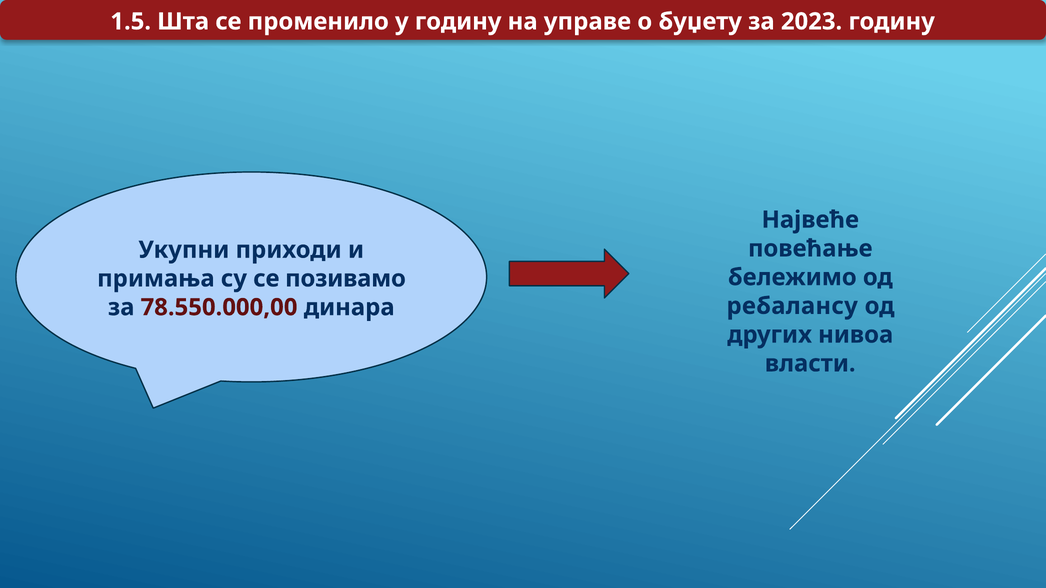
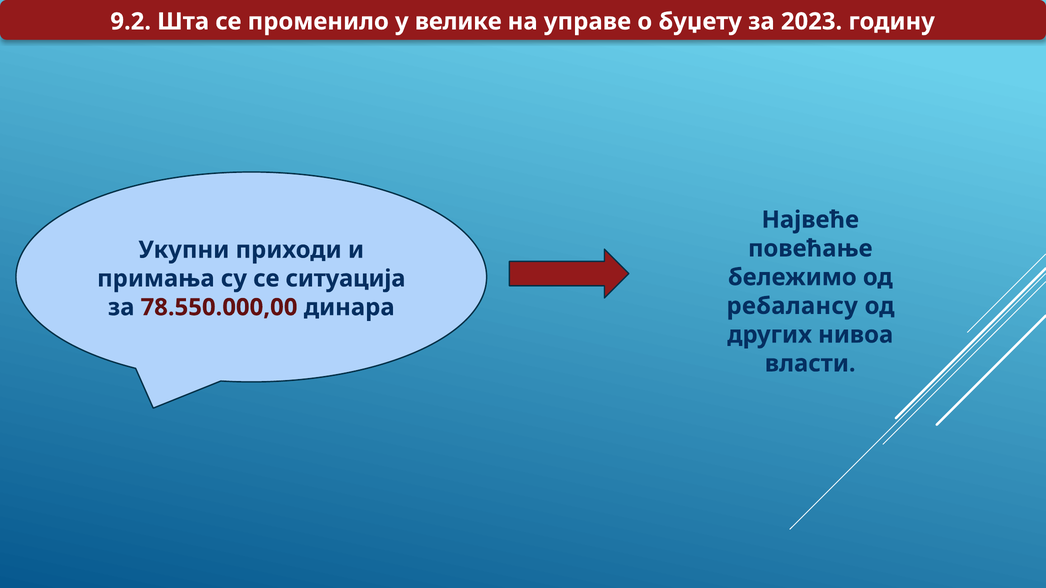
1.5: 1.5 -> 9.2
у годину: годину -> велике
позивамо: позивамо -> ситуација
